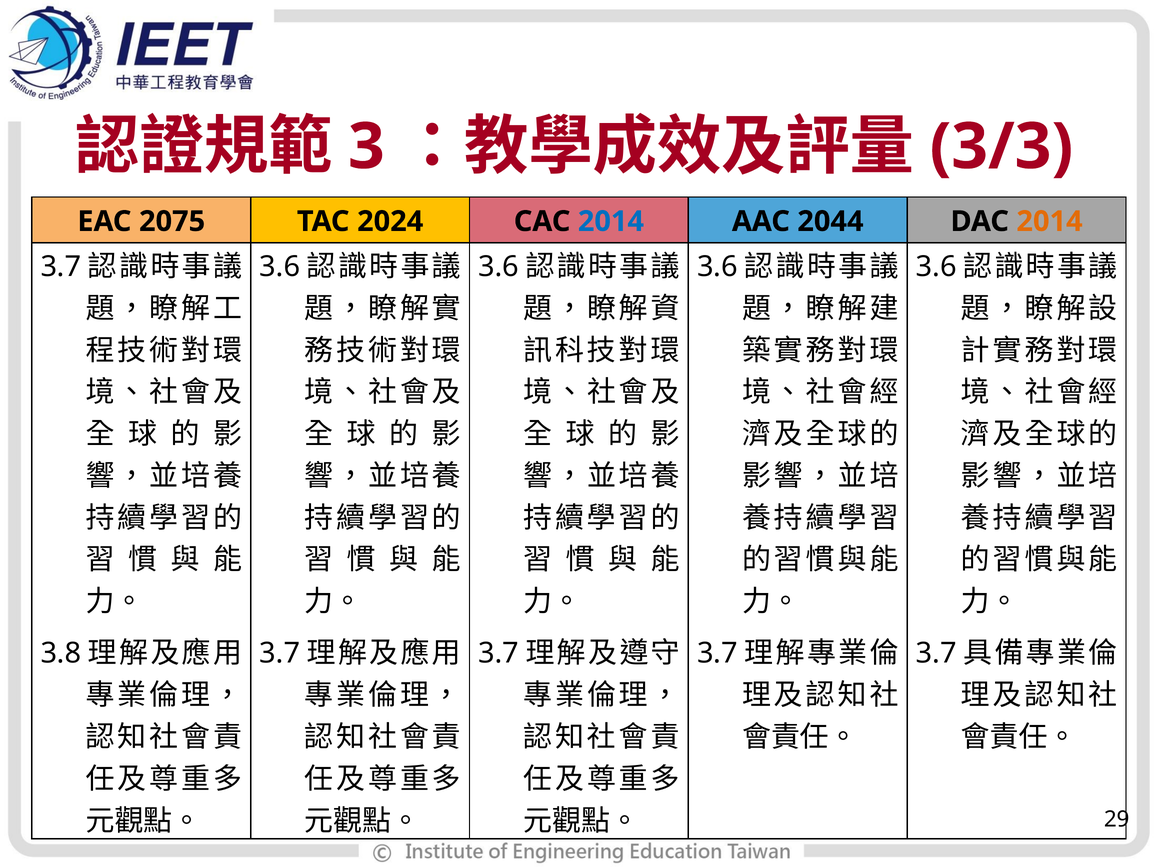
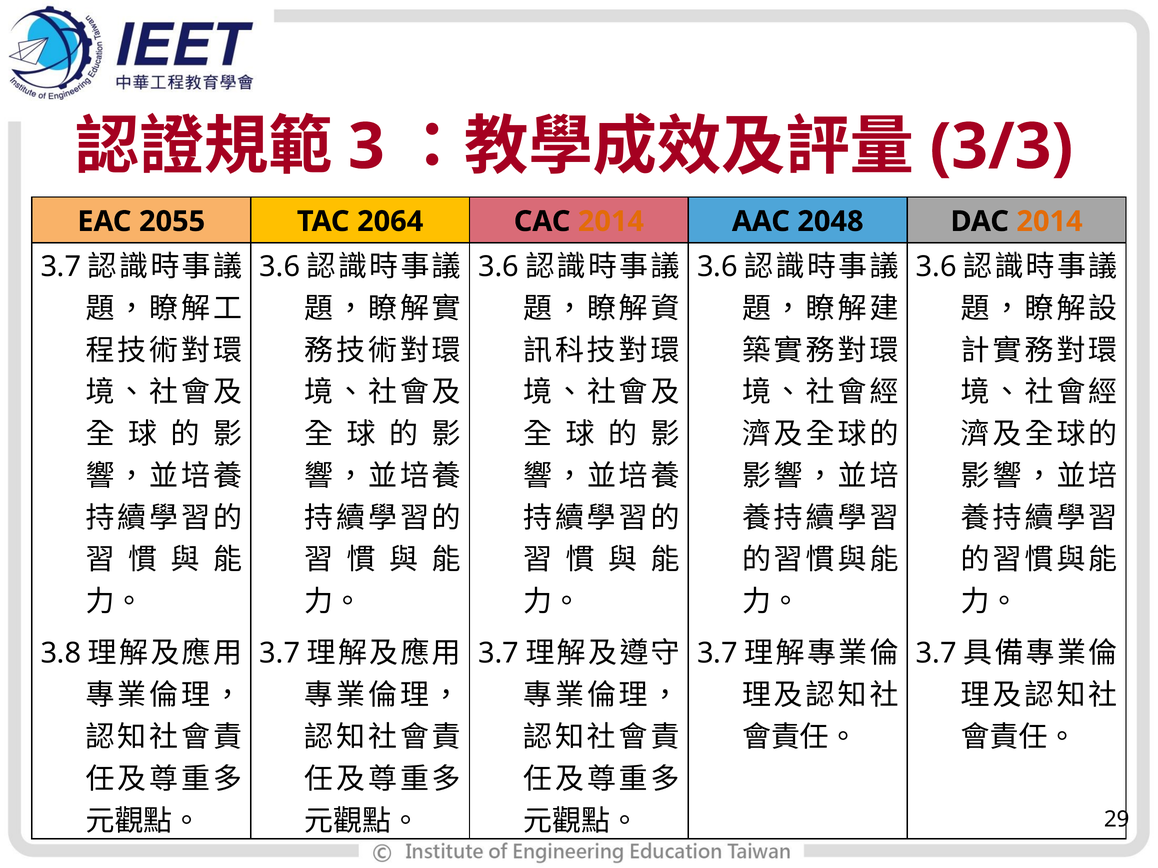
2075: 2075 -> 2055
2024: 2024 -> 2064
2014 at (611, 222) colour: blue -> orange
2044: 2044 -> 2048
